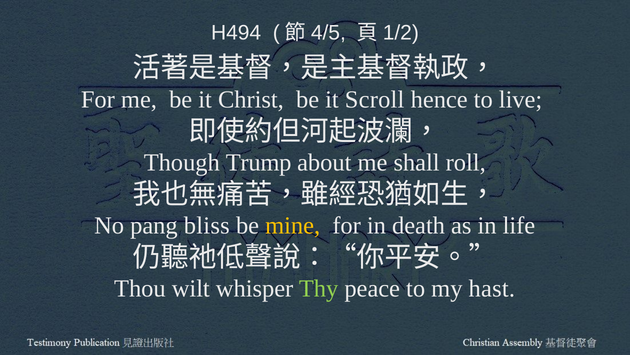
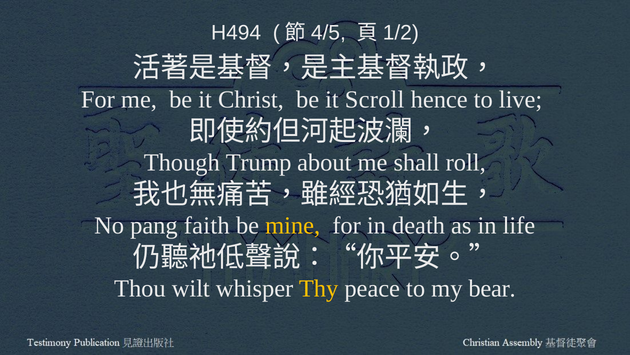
bliss: bliss -> faith
Thy colour: light green -> yellow
hast: hast -> bear
